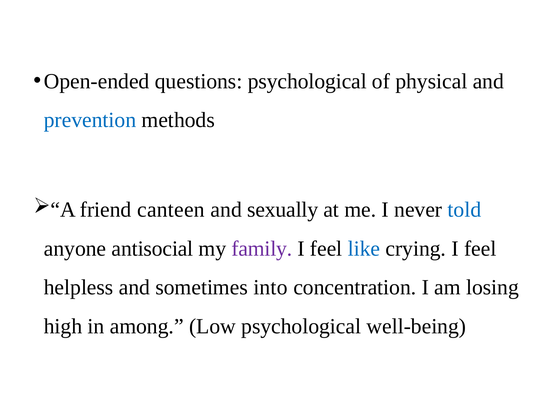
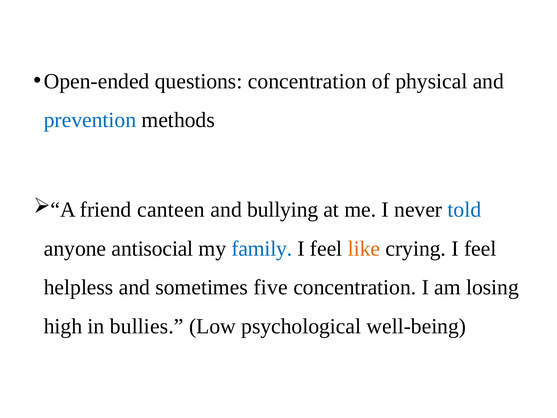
questions psychological: psychological -> concentration
sexually: sexually -> bullying
family colour: purple -> blue
like colour: blue -> orange
into: into -> five
among: among -> bullies
